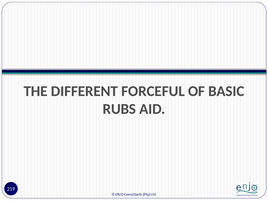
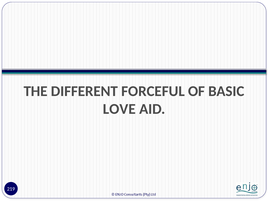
RUBS: RUBS -> LOVE
